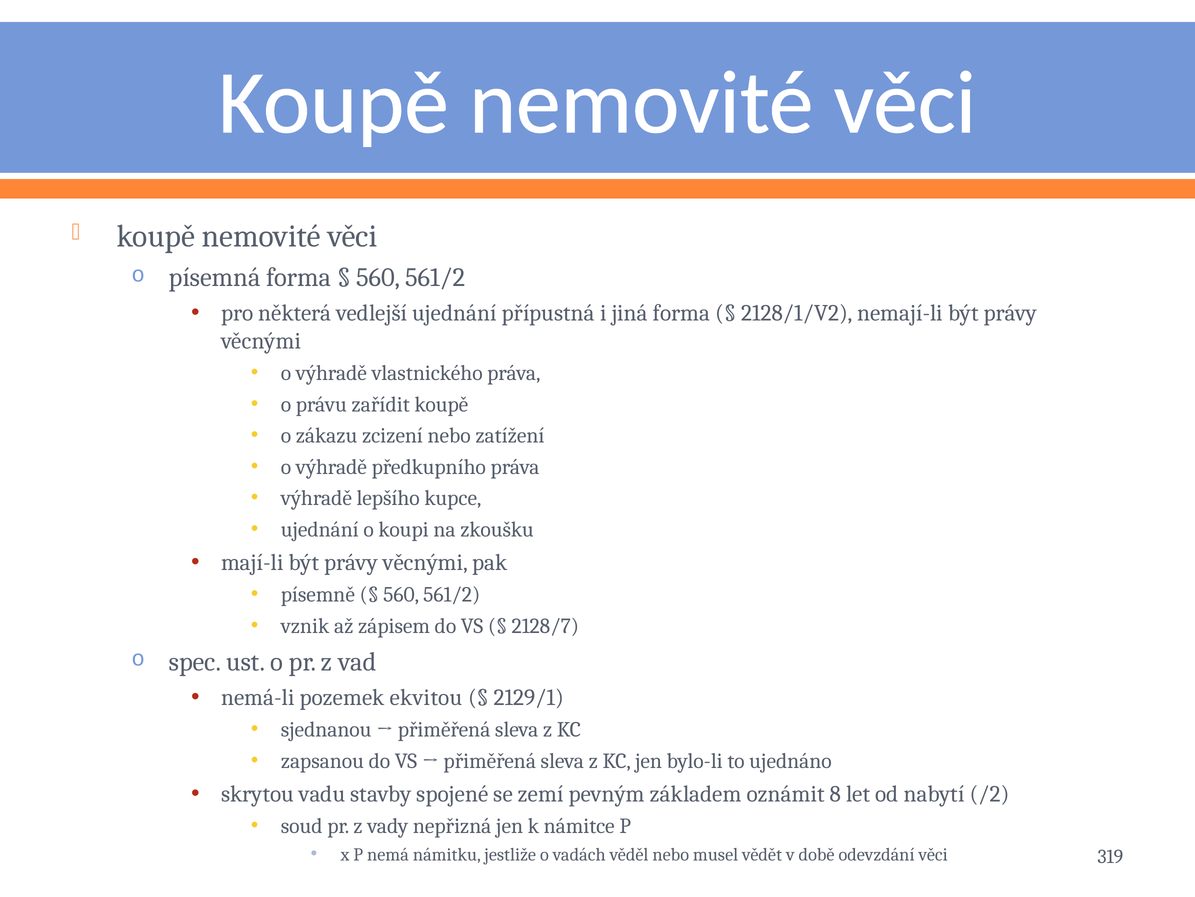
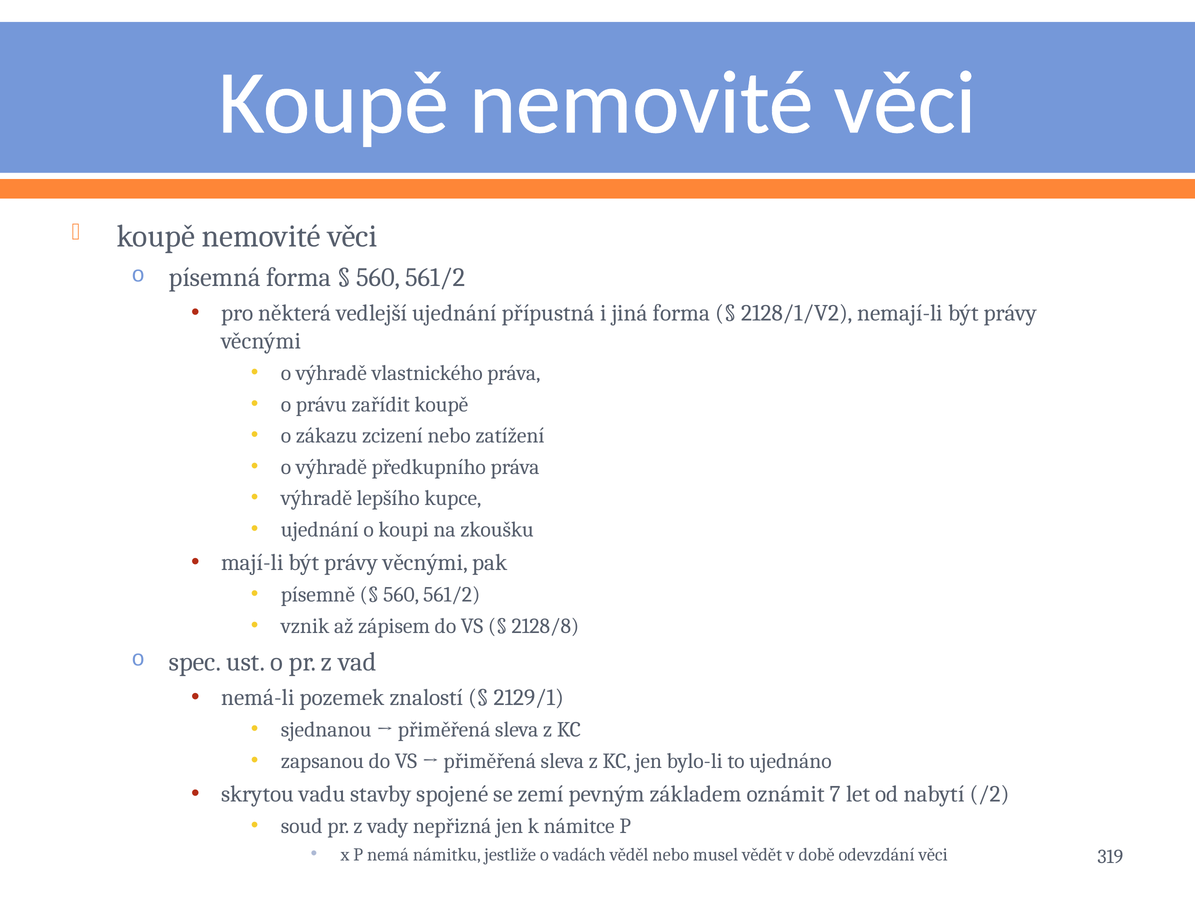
2128/7: 2128/7 -> 2128/8
ekvitou: ekvitou -> znalostí
8: 8 -> 7
